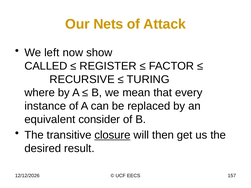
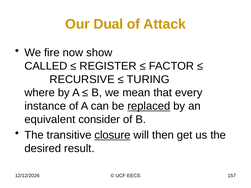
Nets: Nets -> Dual
left: left -> fire
replaced underline: none -> present
